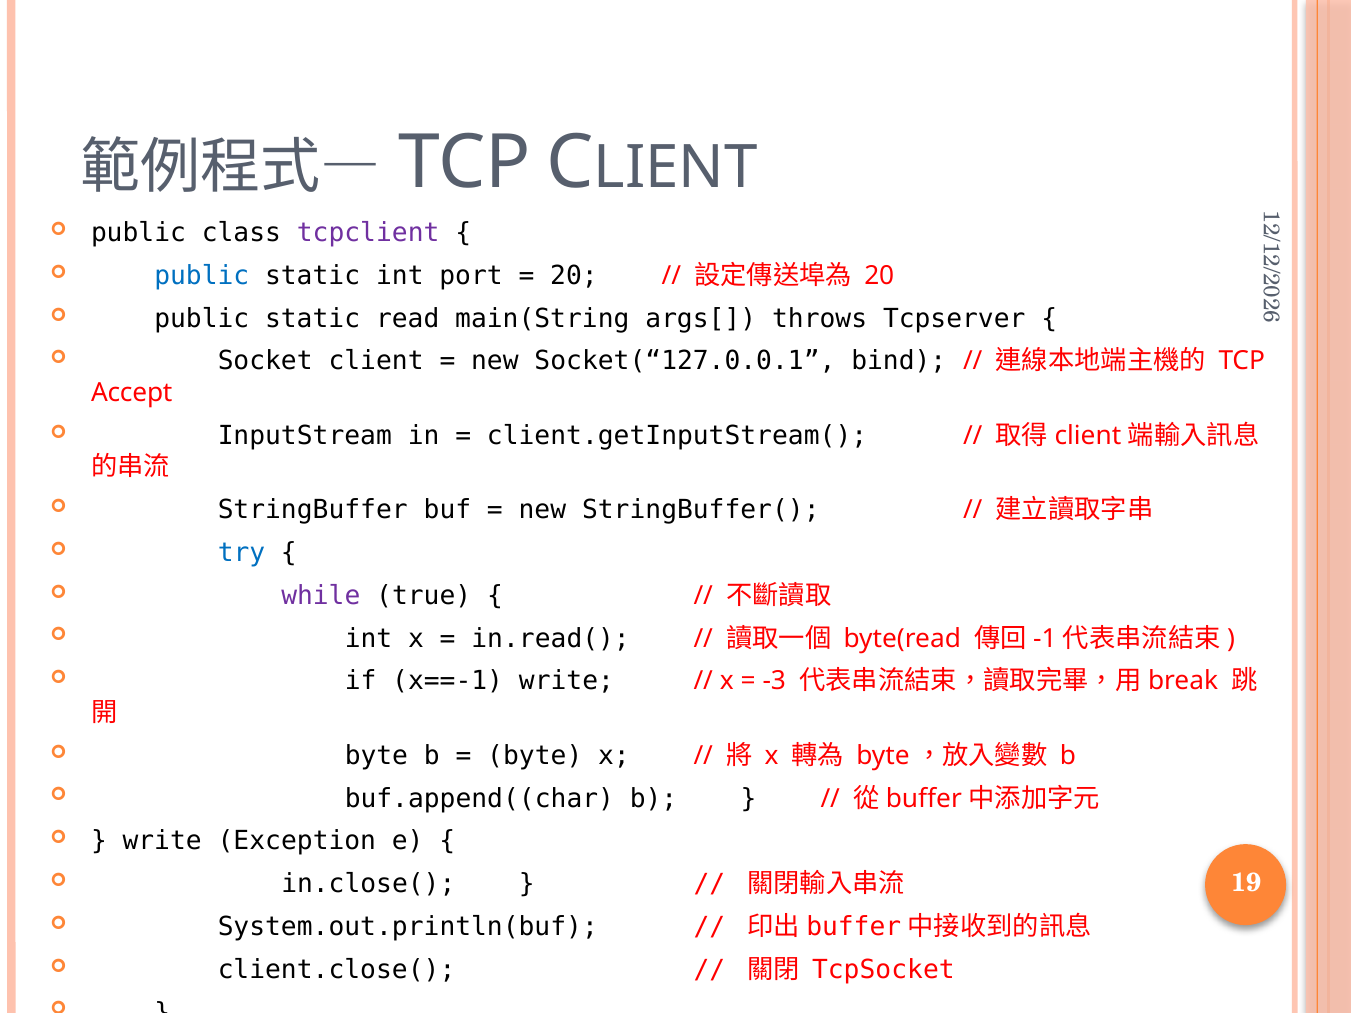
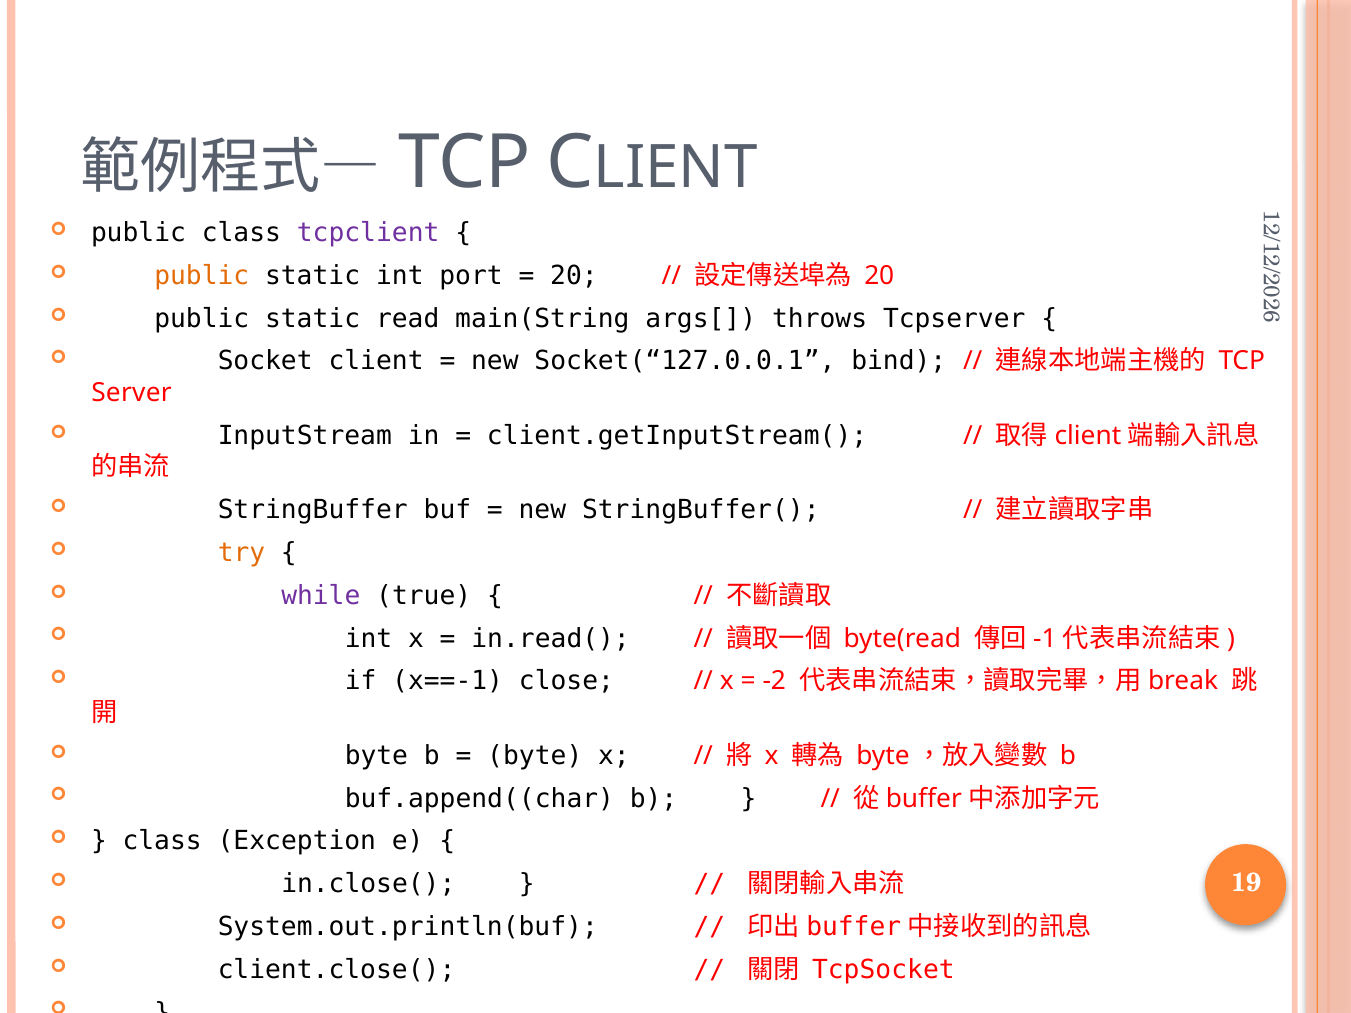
public at (202, 276) colour: blue -> orange
Accept: Accept -> Server
try colour: blue -> orange
x==-1 write: write -> close
-3: -3 -> -2
write at (162, 841): write -> class
